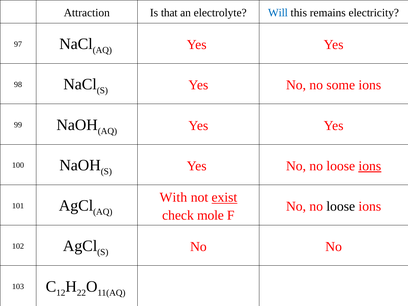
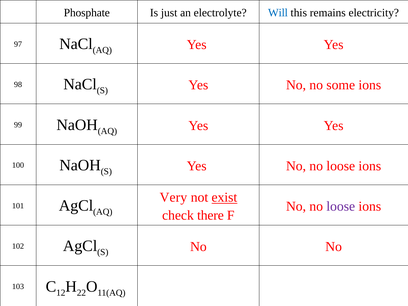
Attraction: Attraction -> Phosphate
that: that -> just
ions at (370, 166) underline: present -> none
With: With -> Very
loose at (341, 206) colour: black -> purple
mole: mole -> there
